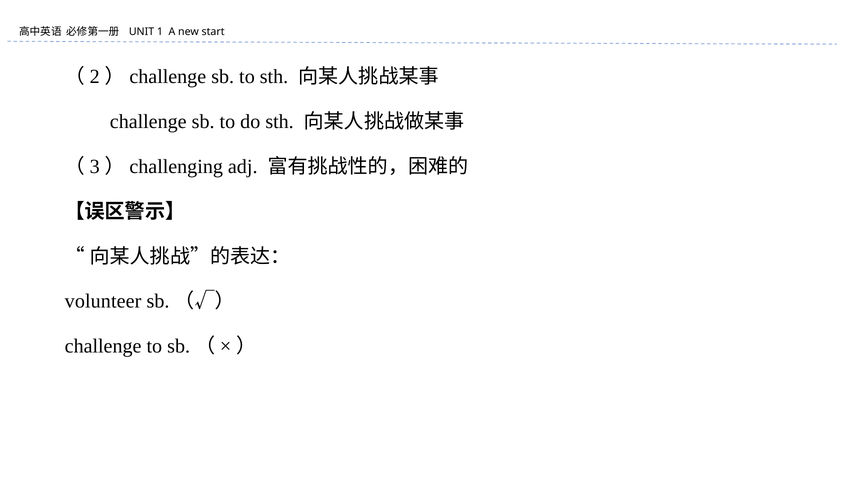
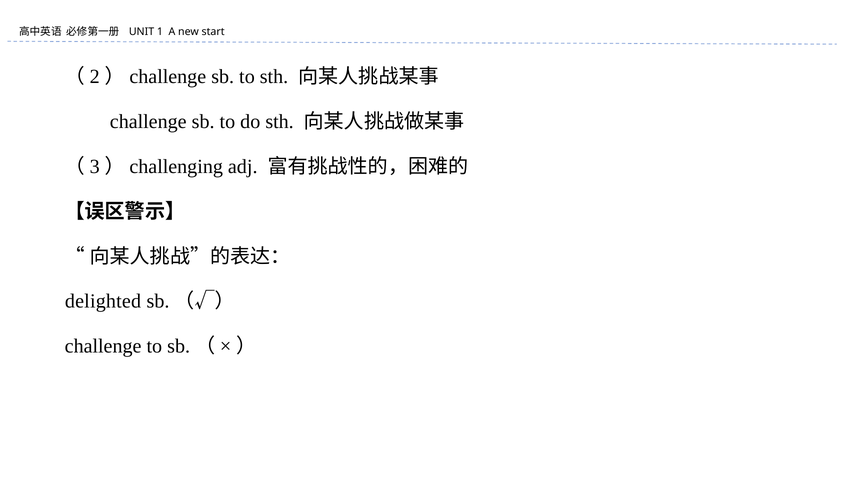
volunteer: volunteer -> delighted
